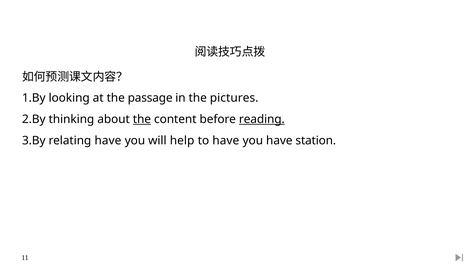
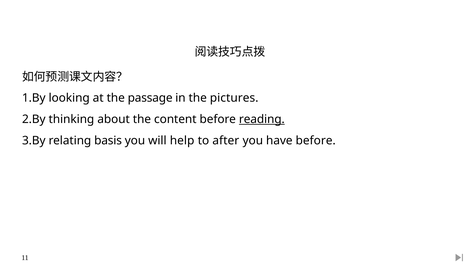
the at (142, 119) underline: present -> none
relating have: have -> basis
to have: have -> after
have station: station -> before
